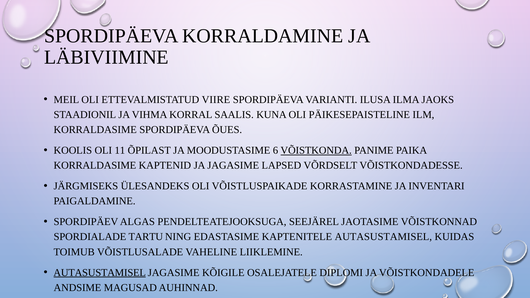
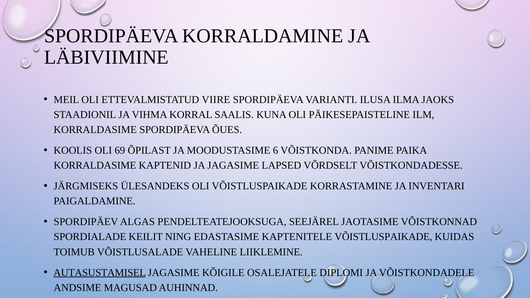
11: 11 -> 69
VÕISTKONDA underline: present -> none
TARTU: TARTU -> KEILIT
KAPTENITELE AUTASUSTAMISEL: AUTASUSTAMISEL -> VÕISTLUSPAIKADE
